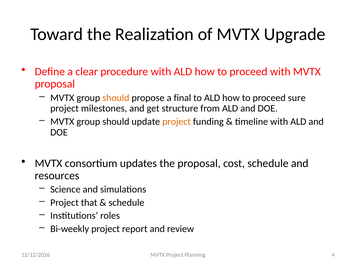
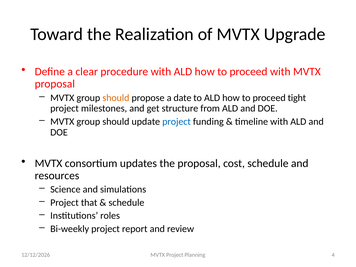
final: final -> date
sure: sure -> tight
project at (177, 122) colour: orange -> blue
